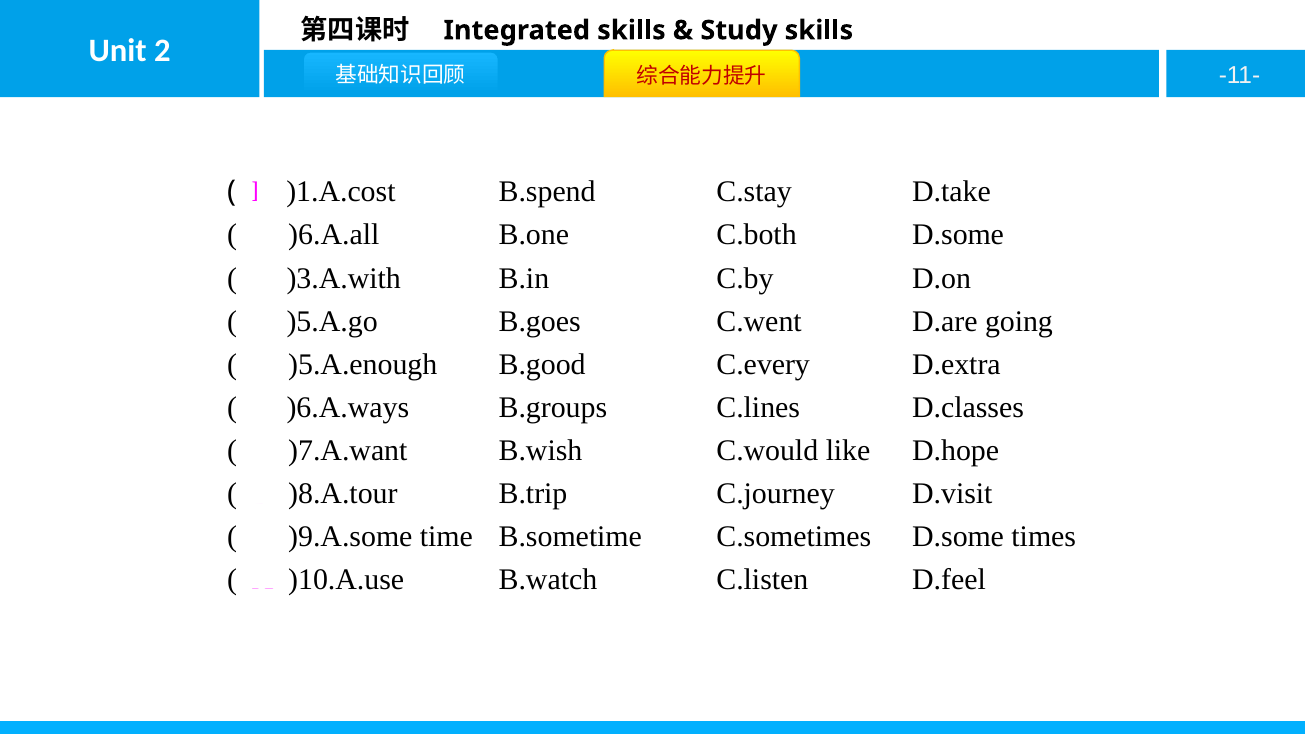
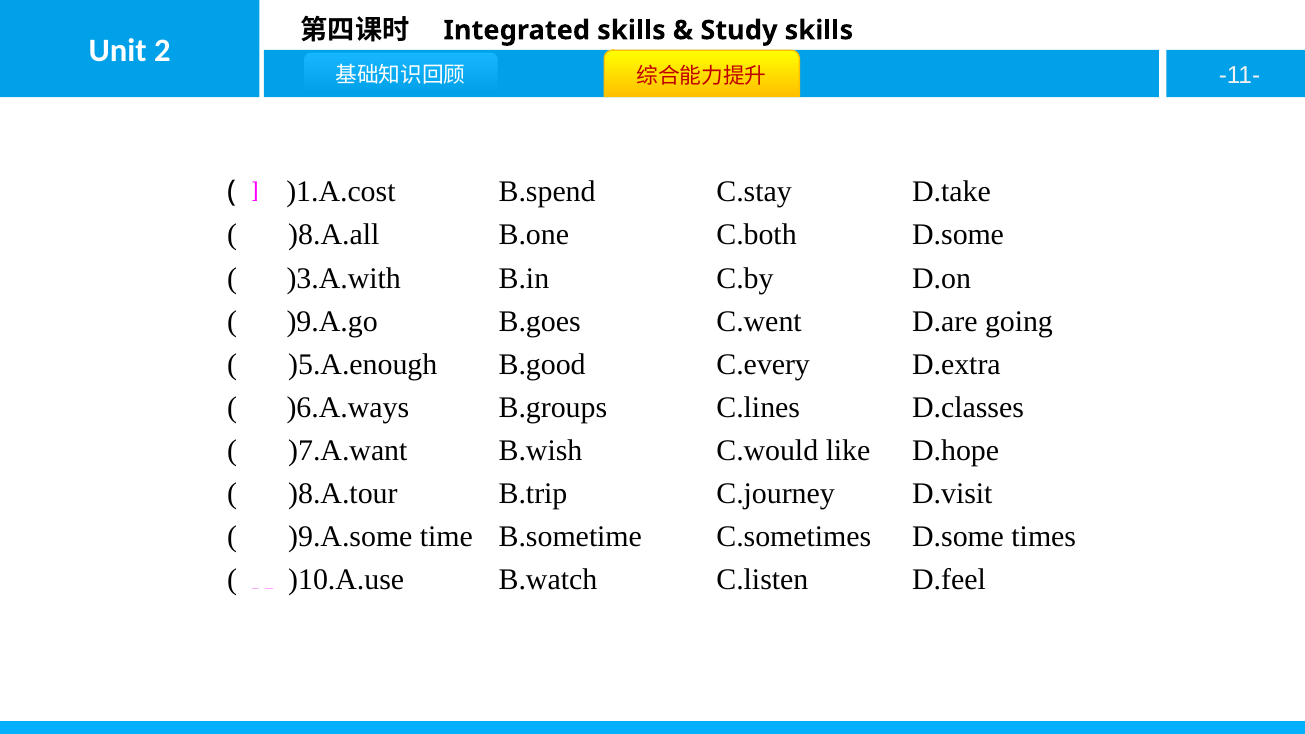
)6.A.all: )6.A.all -> )8.A.all
)5.A.go: )5.A.go -> )9.A.go
